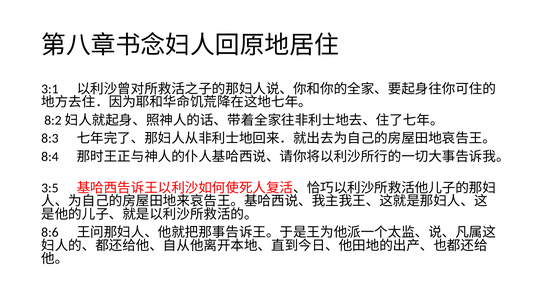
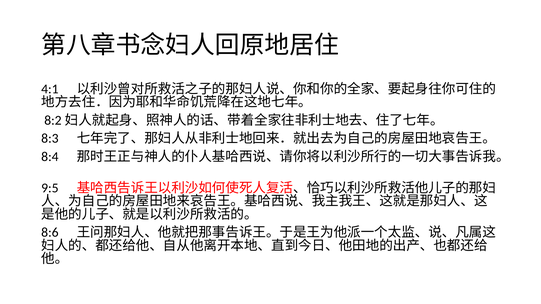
3:1: 3:1 -> 4:1
3:5: 3:5 -> 9:5
